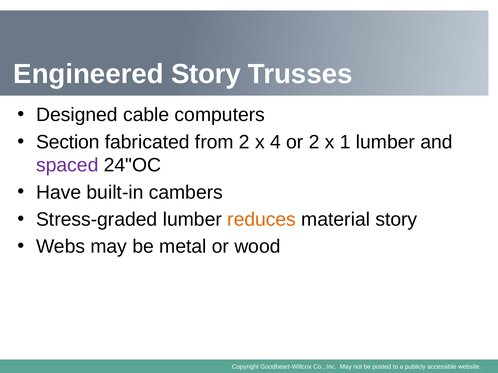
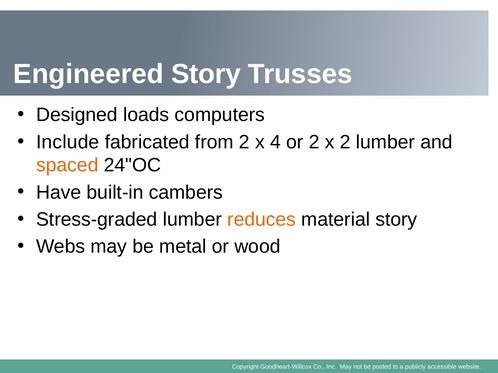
cable: cable -> loads
Section: Section -> Include
x 1: 1 -> 2
spaced colour: purple -> orange
